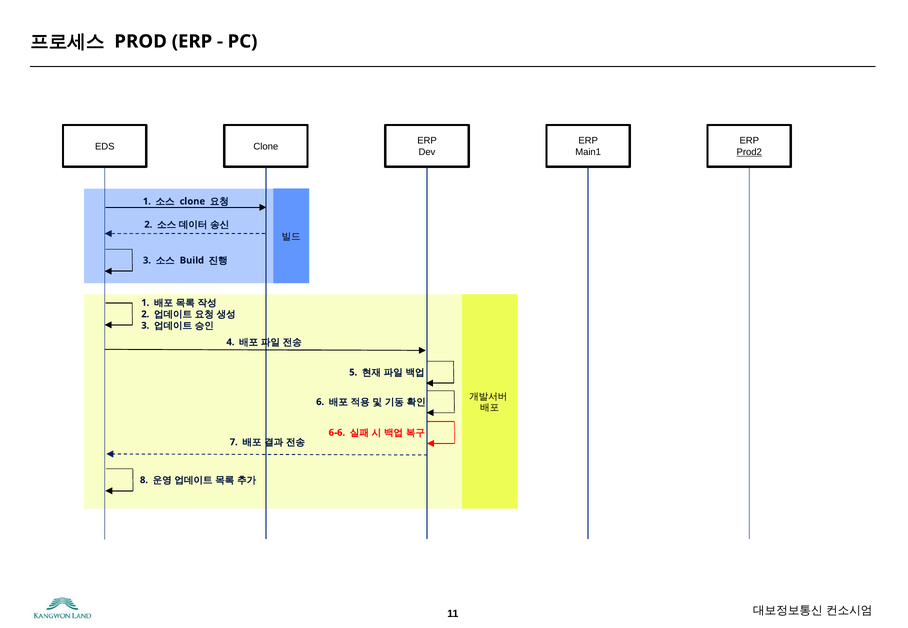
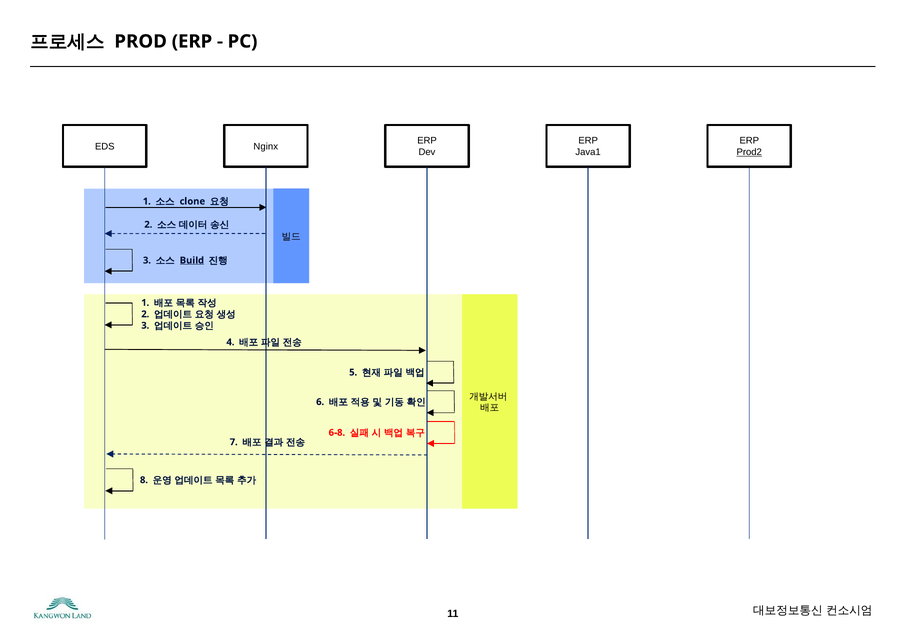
EDS Clone: Clone -> Nginx
Main1: Main1 -> Java1
Build underline: none -> present
6-6: 6-6 -> 6-8
